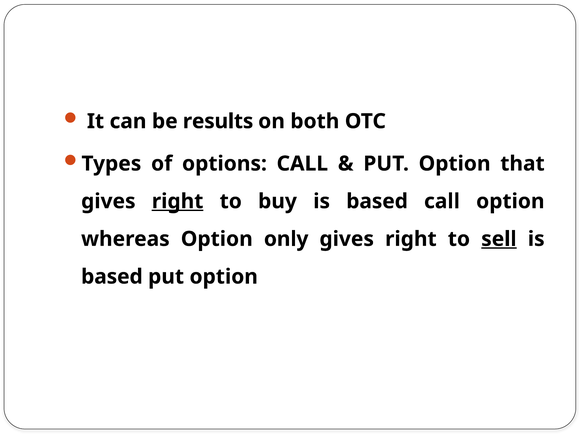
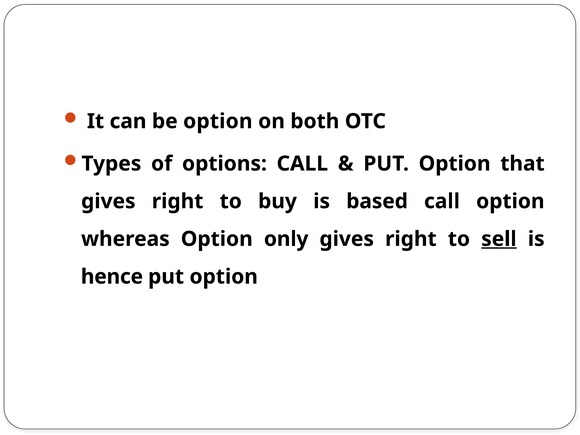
be results: results -> option
right at (178, 201) underline: present -> none
based at (112, 277): based -> hence
